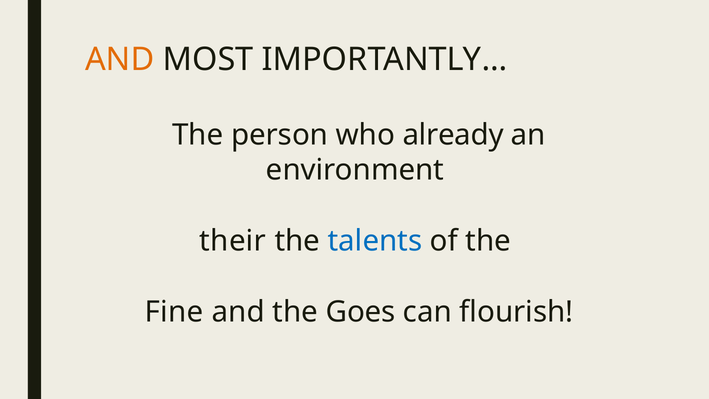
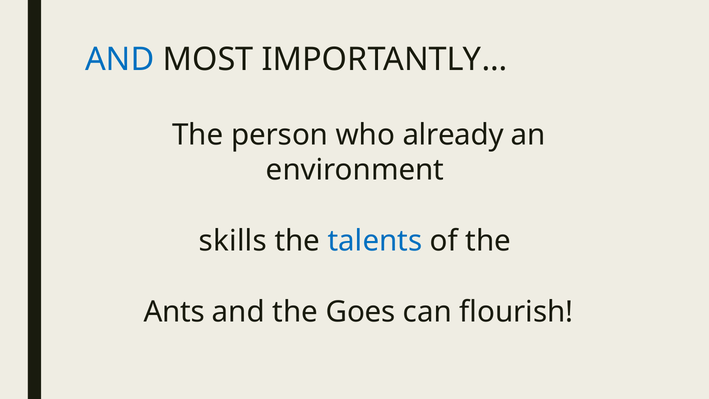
AND at (120, 60) colour: orange -> blue
their: their -> skills
Fine: Fine -> Ants
